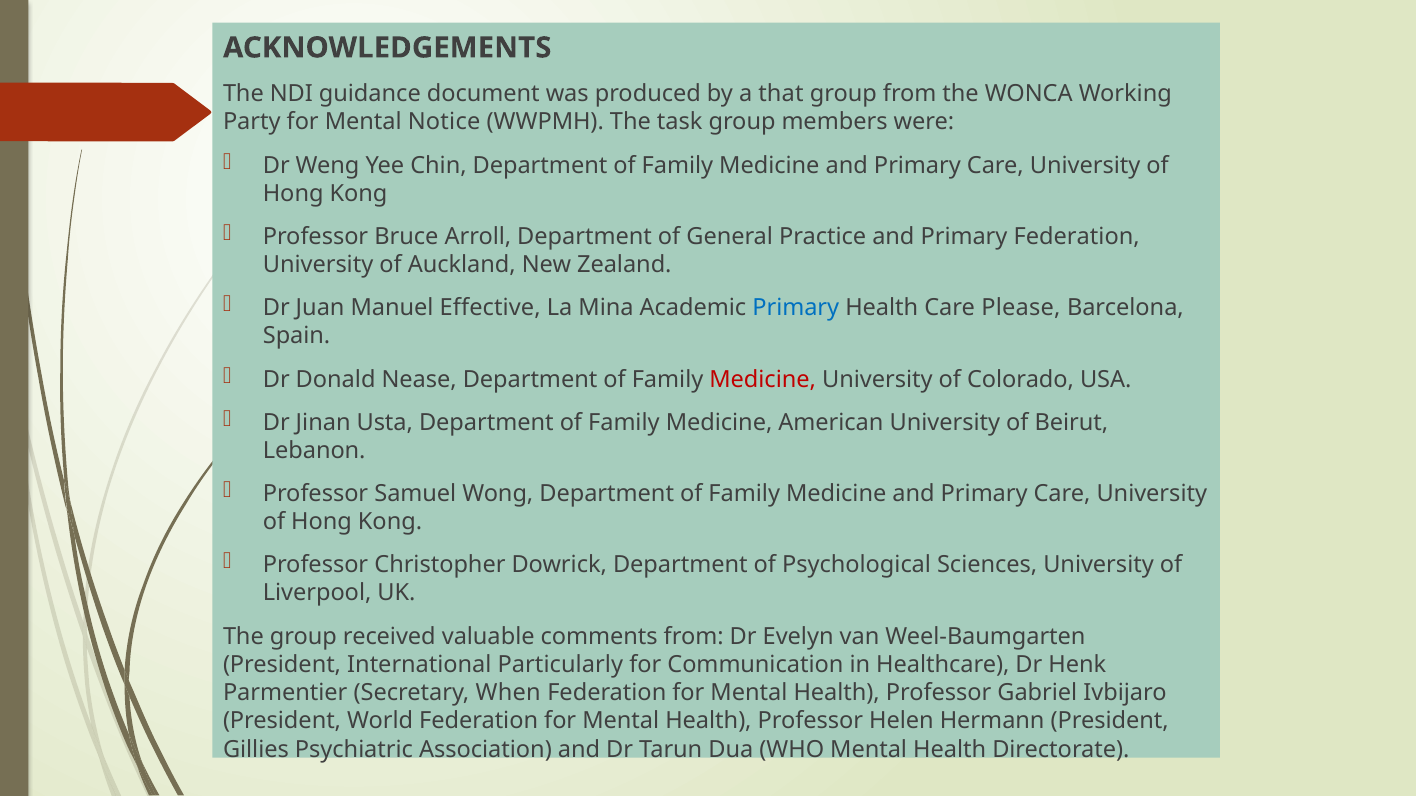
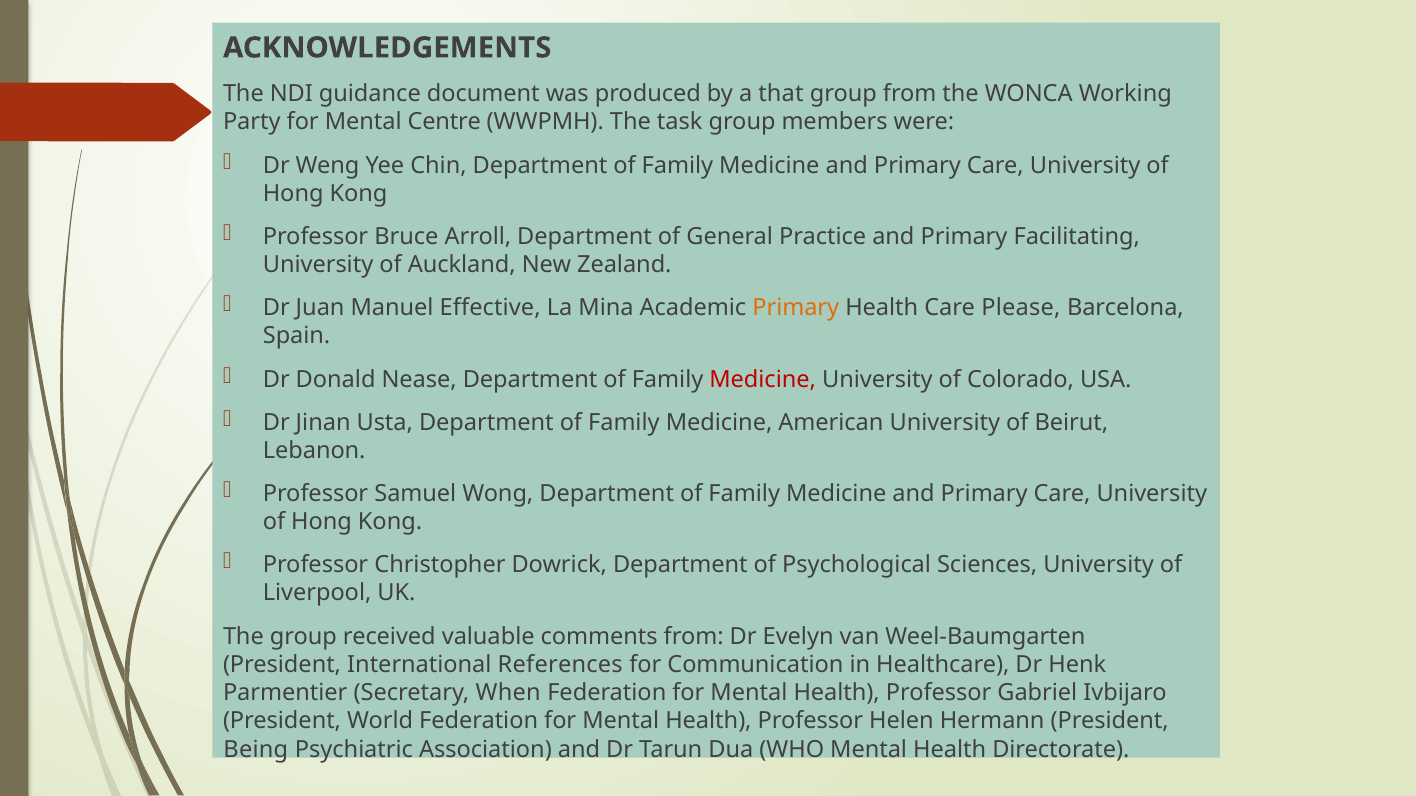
Notice: Notice -> Centre
Primary Federation: Federation -> Facilitating
Primary at (796, 308) colour: blue -> orange
Particularly: Particularly -> References
Gillies: Gillies -> Being
